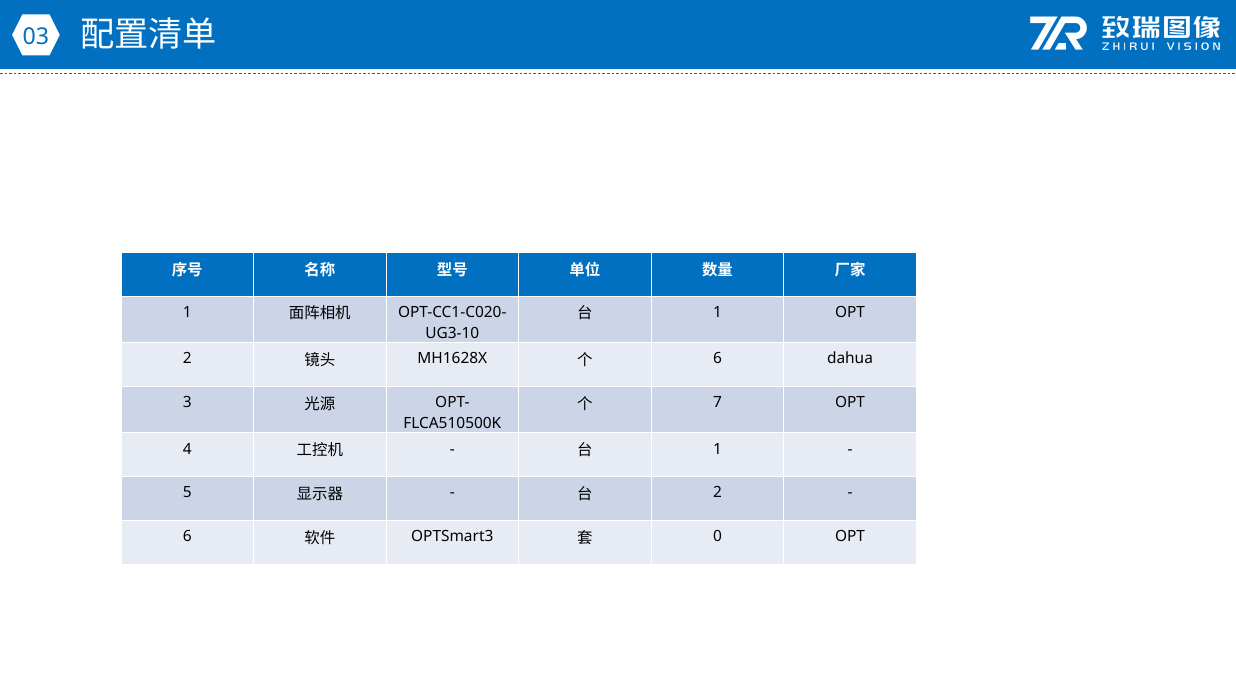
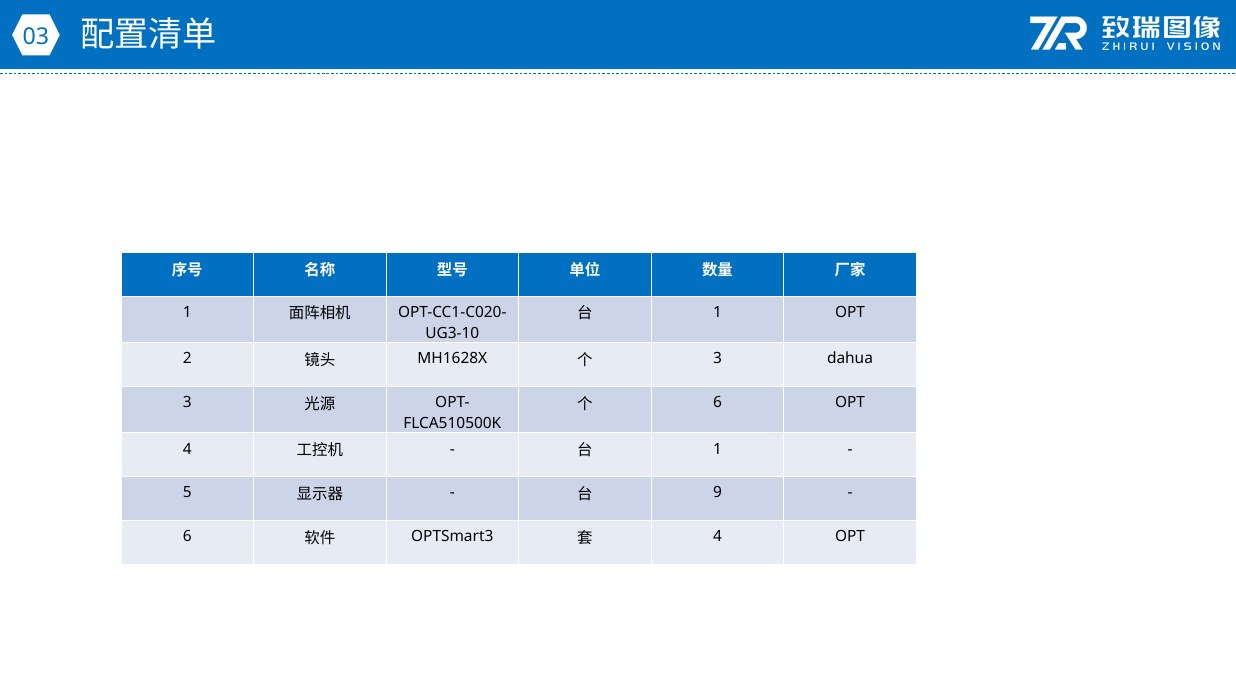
6 at (718, 359): 6 -> 3
7 at (718, 403): 7 -> 6
2 at (718, 493): 2 -> 9
0 at (718, 537): 0 -> 4
